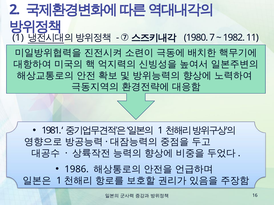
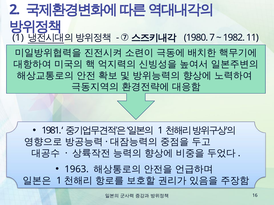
1986: 1986 -> 1963
